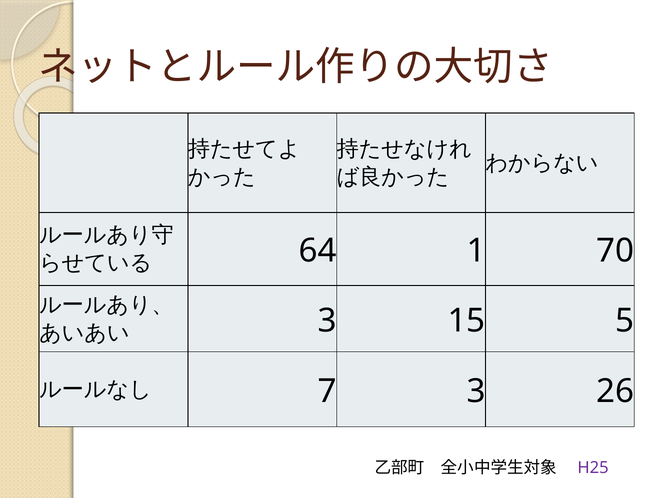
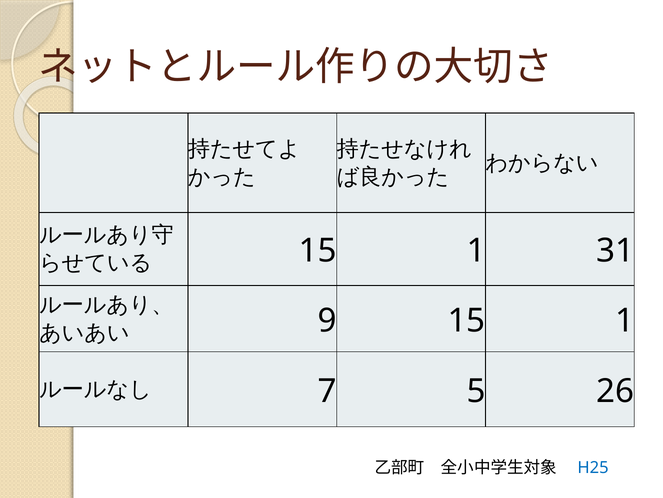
64 at (318, 251): 64 -> 15
70: 70 -> 31
3 at (327, 320): 3 -> 9
5 at (625, 320): 5 -> 1
7 3: 3 -> 5
H25 colour: purple -> blue
